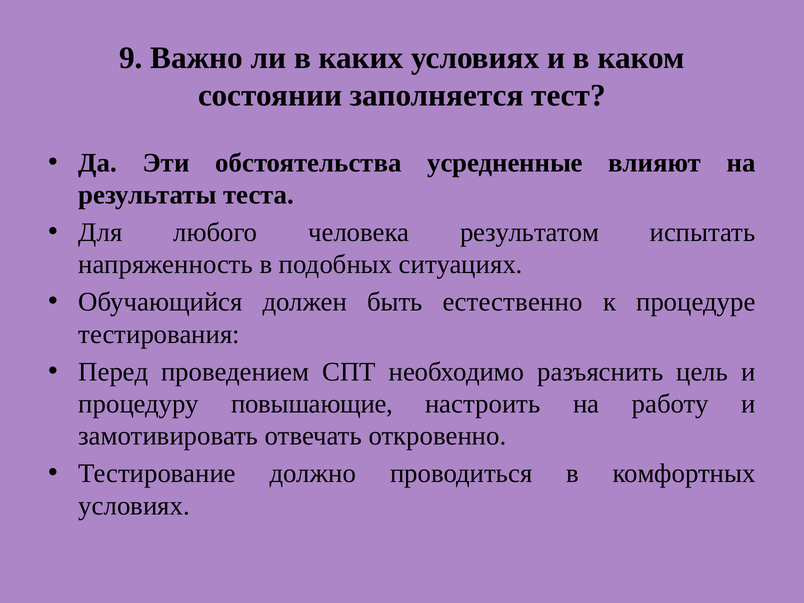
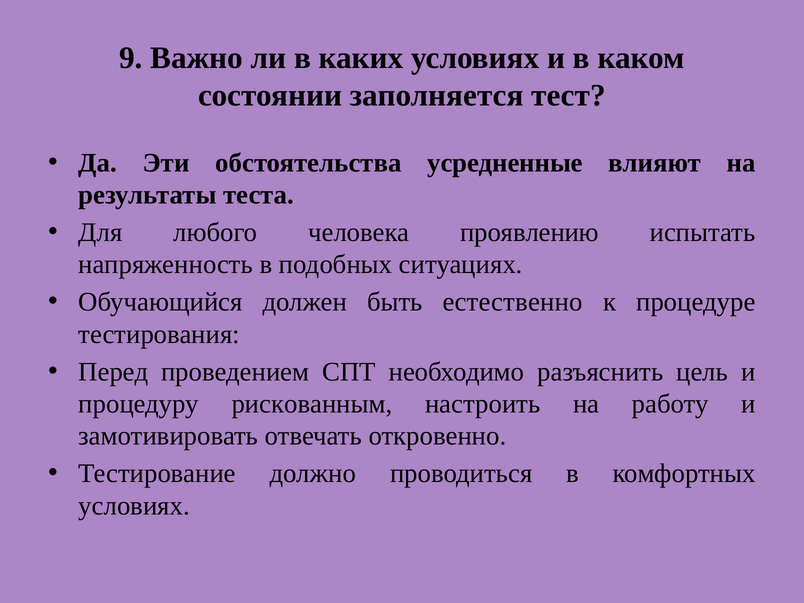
результатом: результатом -> проявлению
повышающие: повышающие -> рискованным
